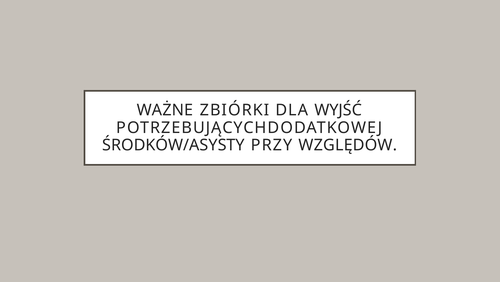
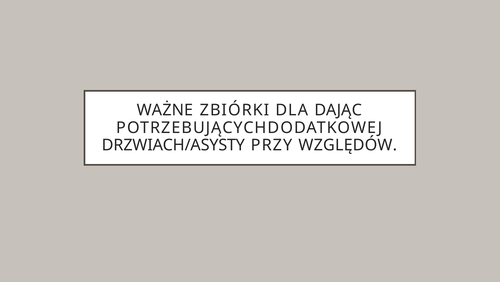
WYJŚĆ: WYJŚĆ -> DAJĄC
ŚRODKÓW/ASYSTY: ŚRODKÓW/ASYSTY -> DRZWIACH/ASYSTY
